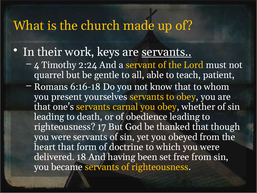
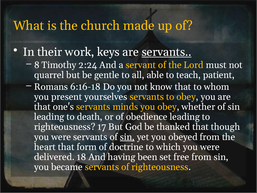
4: 4 -> 8
carnal: carnal -> minds
sin at (127, 137) underline: none -> present
